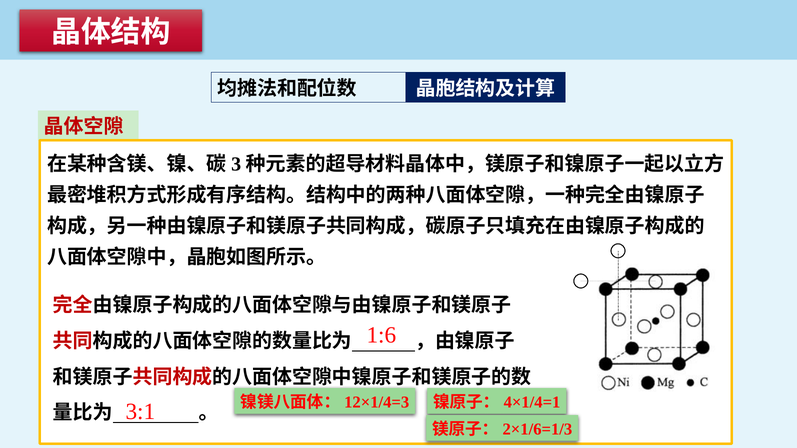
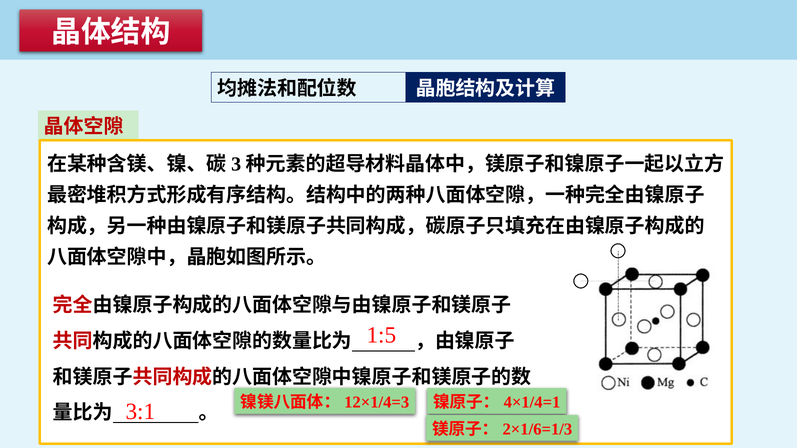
1:6: 1:6 -> 1:5
